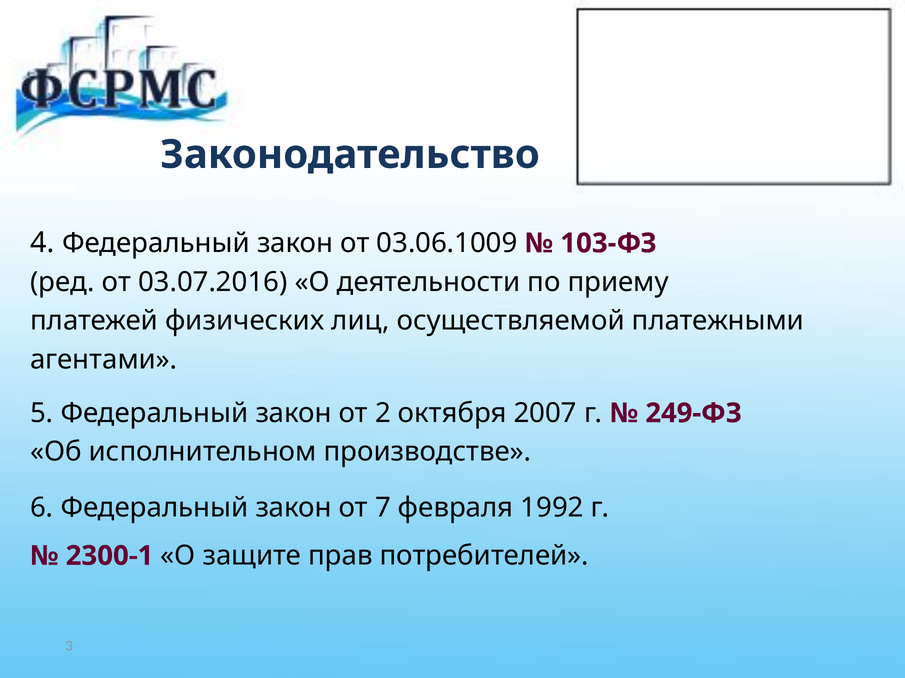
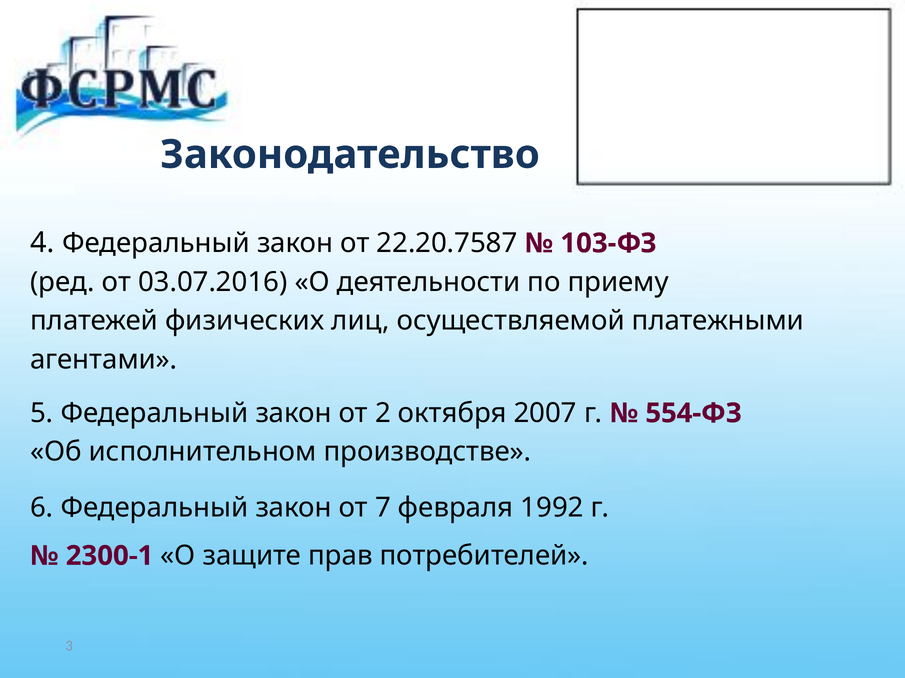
03.06.1009: 03.06.1009 -> 22.20.7587
249-ФЗ: 249-ФЗ -> 554-ФЗ
